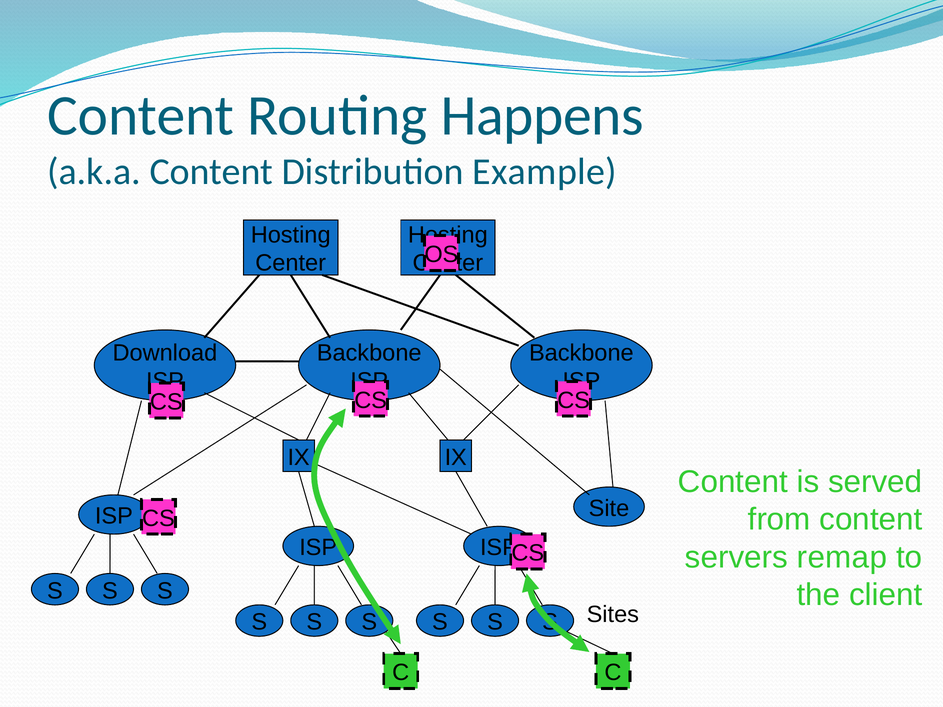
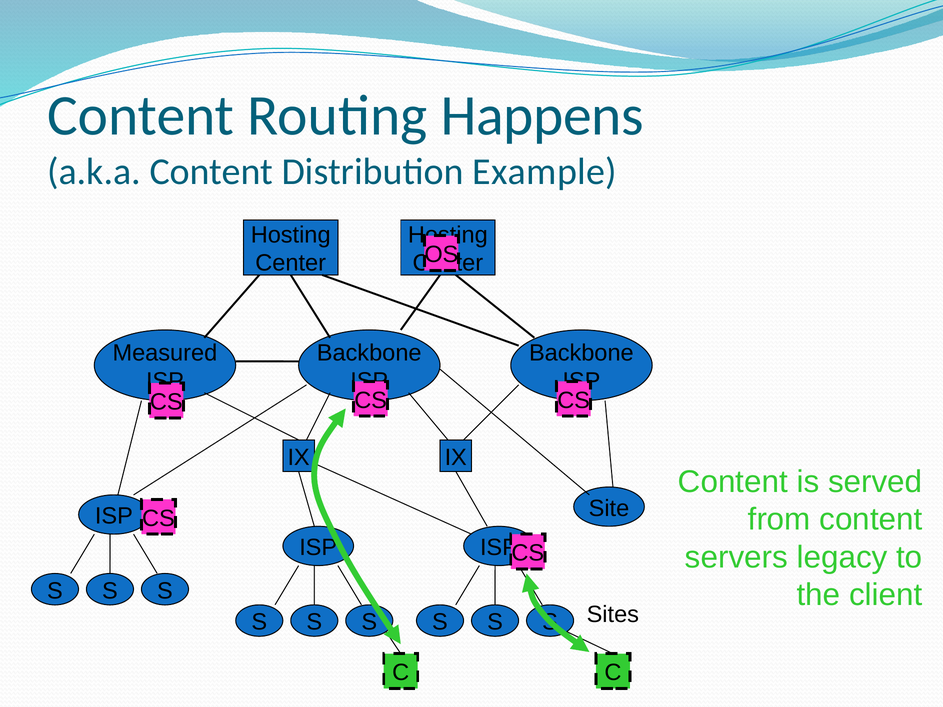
Download: Download -> Measured
remap: remap -> legacy
